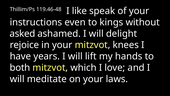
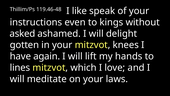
rejoice: rejoice -> gotten
years: years -> again
both: both -> lines
